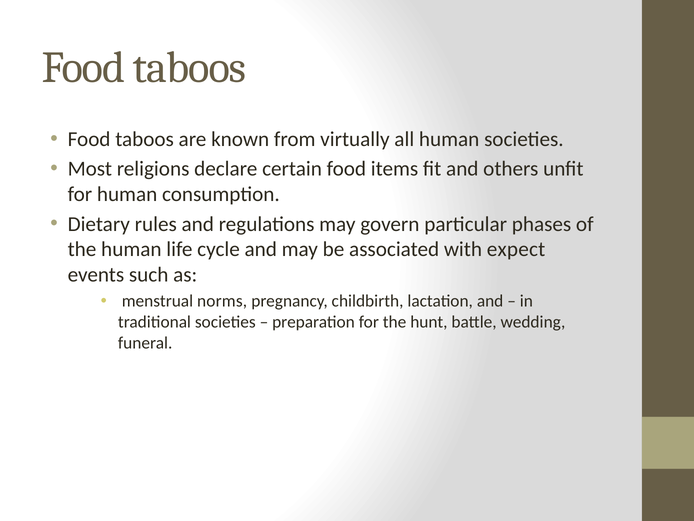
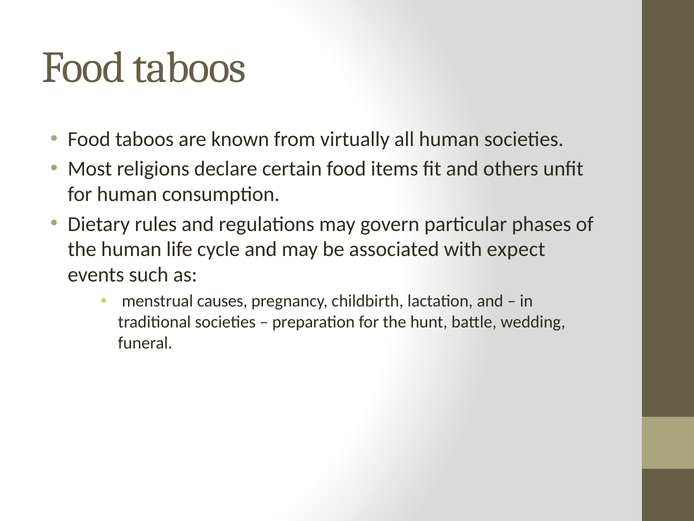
norms: norms -> causes
